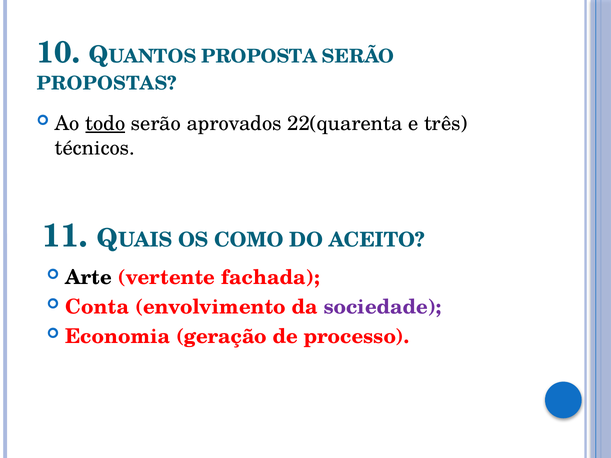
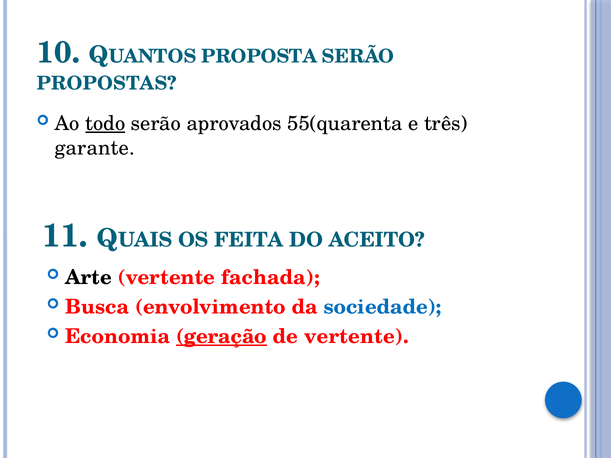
22(quarenta: 22(quarenta -> 55(quarenta
técnicos: técnicos -> garante
COMO: COMO -> FEITA
Conta: Conta -> Busca
sociedade colour: purple -> blue
geração underline: none -> present
de processo: processo -> vertente
